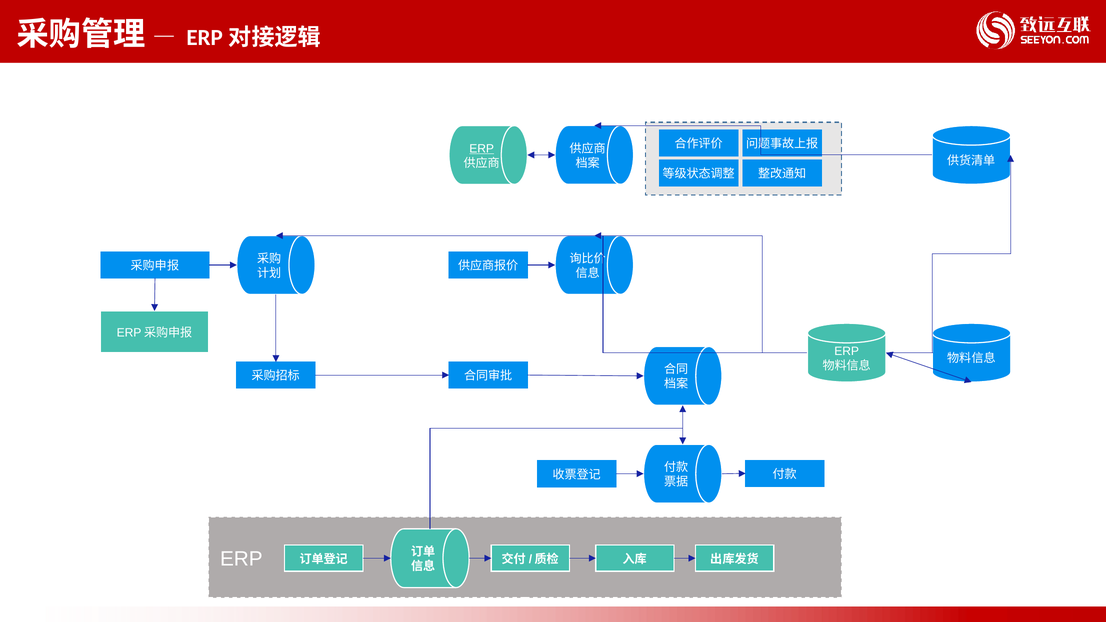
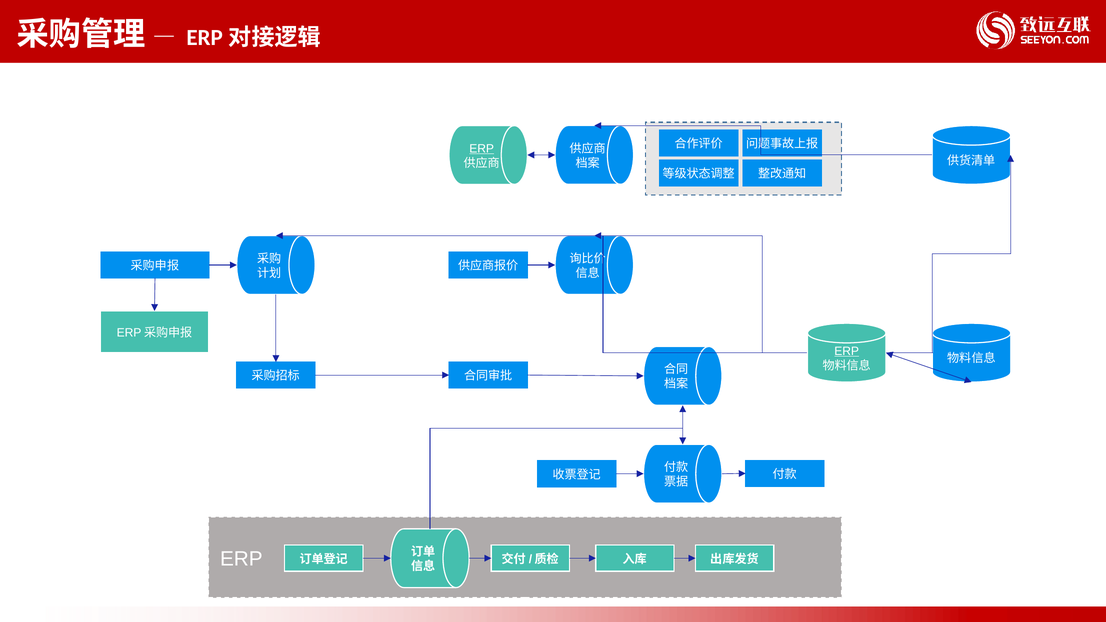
ERP at (847, 351) underline: none -> present
